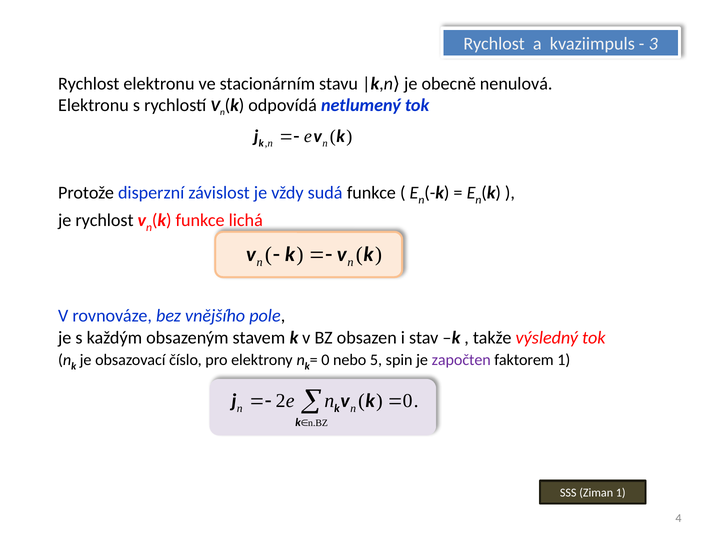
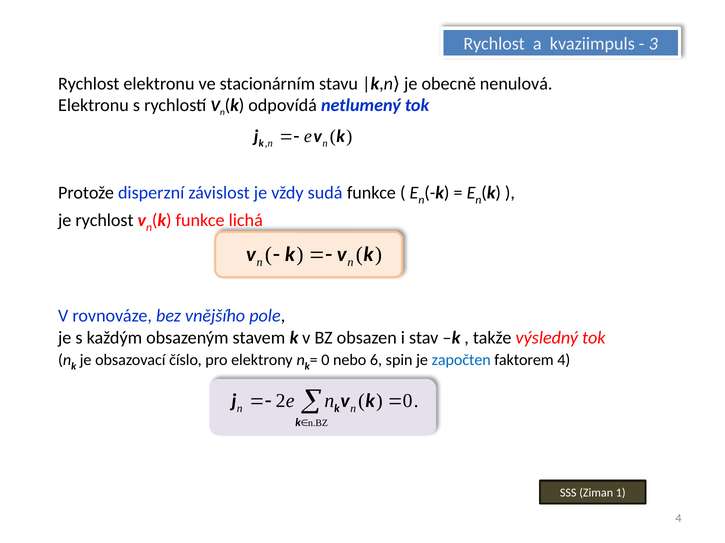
5: 5 -> 6
započten colour: purple -> blue
faktorem 1: 1 -> 4
